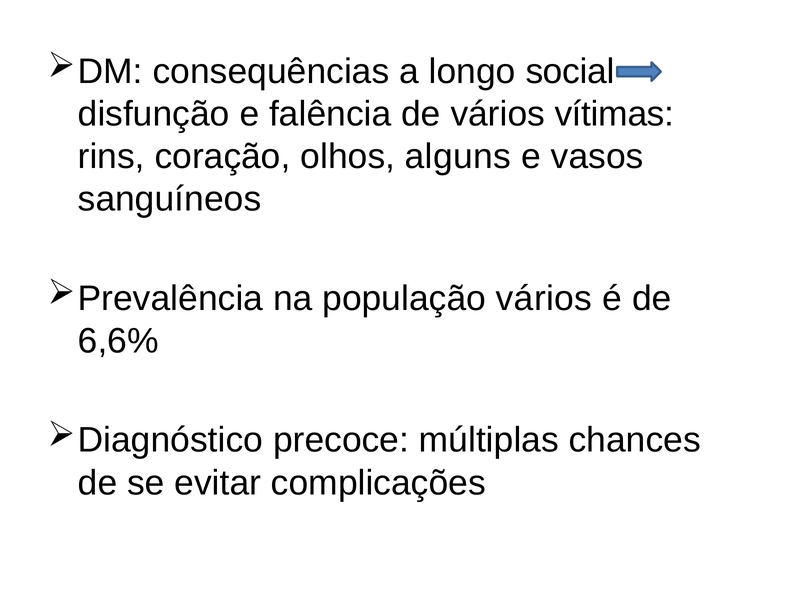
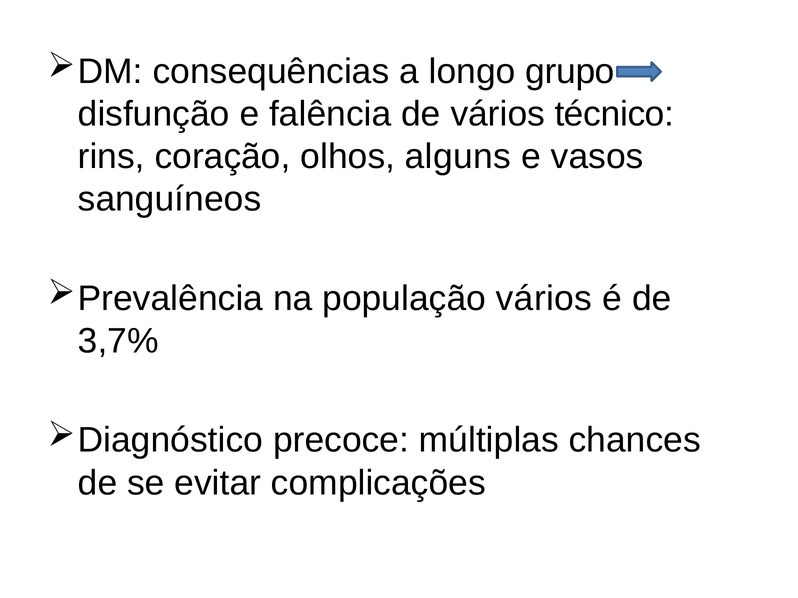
social: social -> grupo
vítimas: vítimas -> técnico
6,6%: 6,6% -> 3,7%
